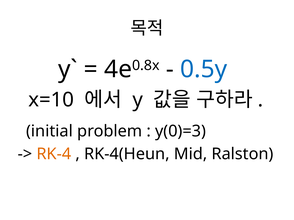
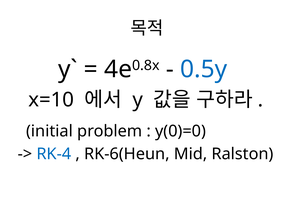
y(0)=3: y(0)=3 -> y(0)=0
RK-4 colour: orange -> blue
RK-4(Heun: RK-4(Heun -> RK-6(Heun
